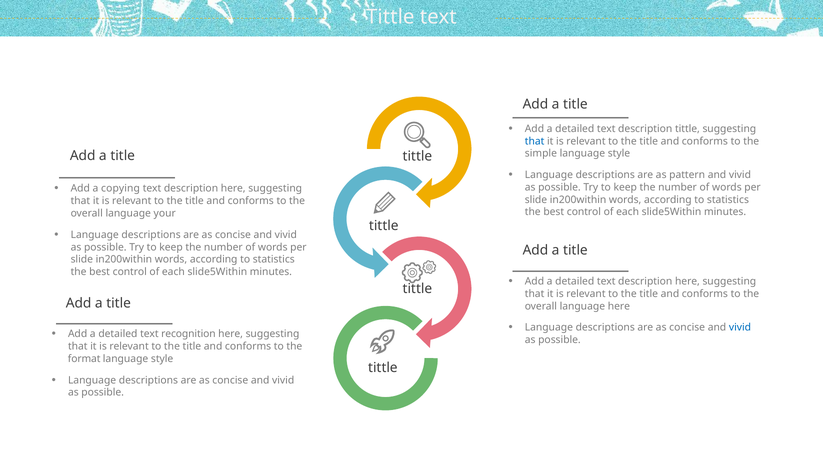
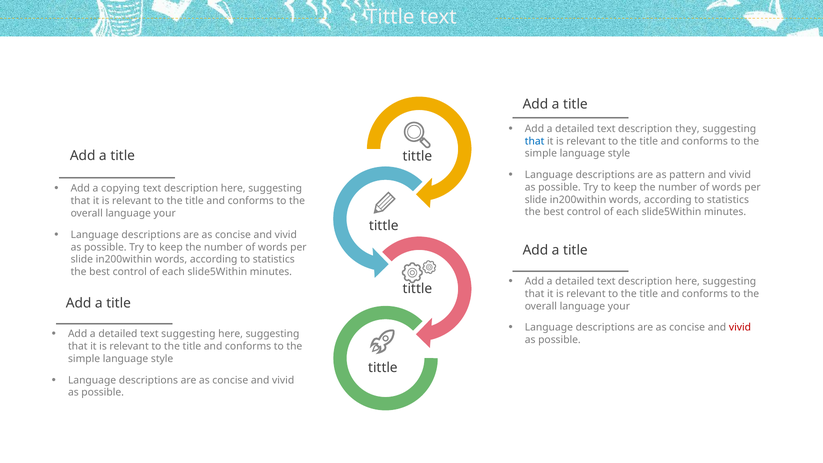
description tittle: tittle -> they
here at (619, 306): here -> your
vivid at (740, 328) colour: blue -> red
text recognition: recognition -> suggesting
format at (84, 359): format -> simple
